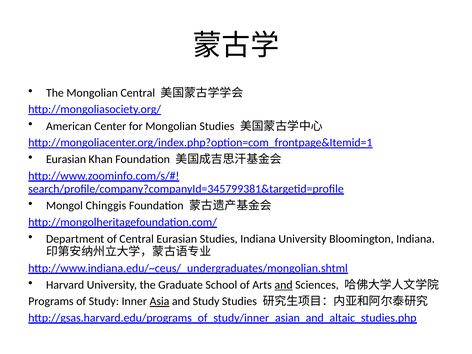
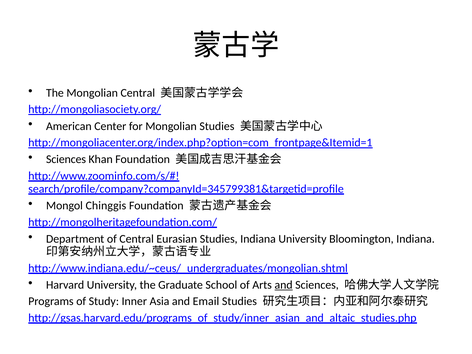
Eurasian at (66, 159): Eurasian -> Sciences
Asia underline: present -> none
and Study: Study -> Email
